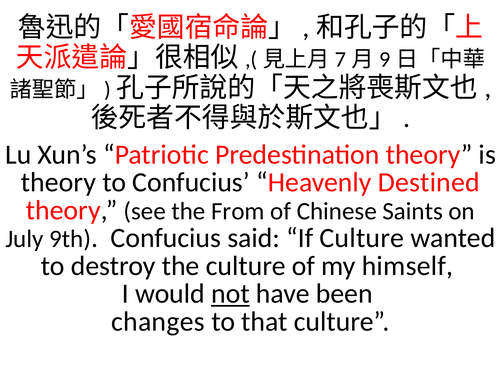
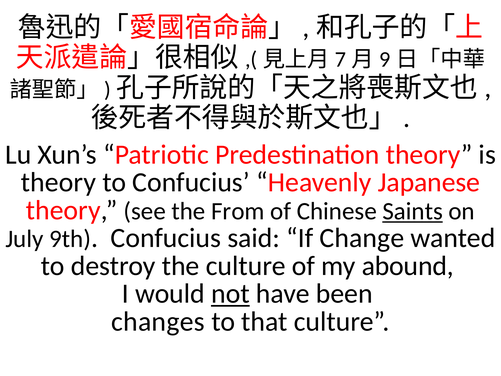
Destined: Destined -> Japanese
Saints underline: none -> present
If Culture: Culture -> Change
himself: himself -> abound
